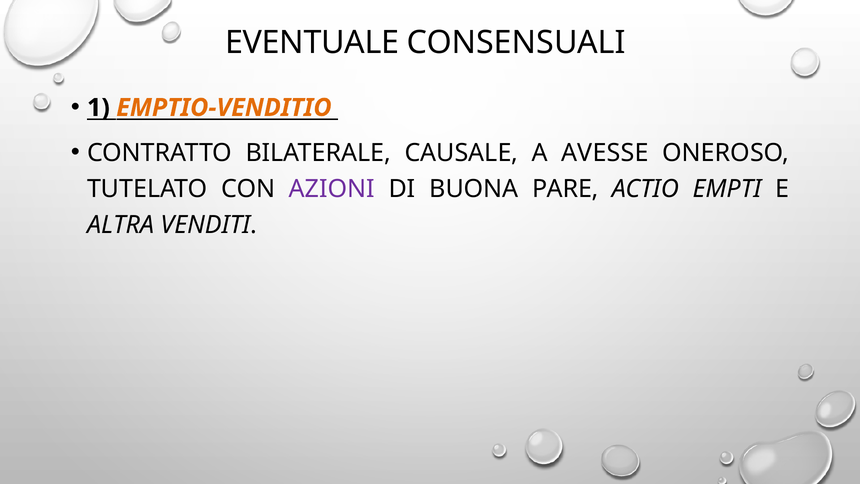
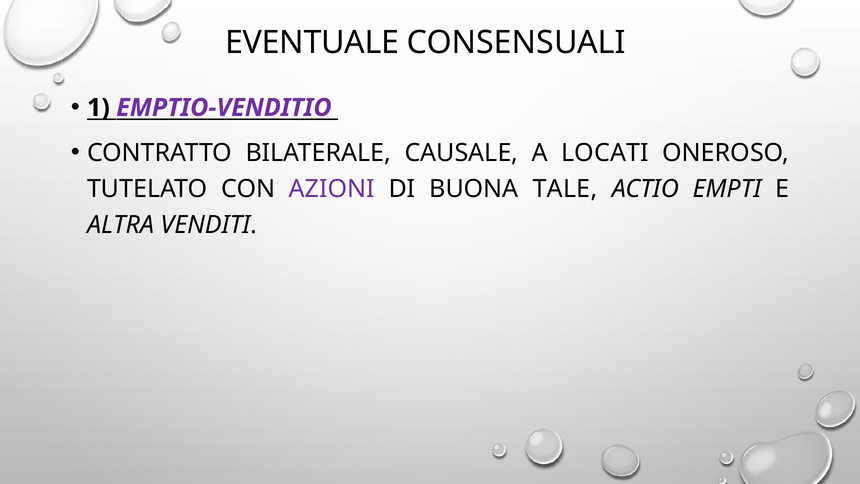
EMPTIO-VENDITIO colour: orange -> purple
AVESSE: AVESSE -> LOCATI
PARE: PARE -> TALE
